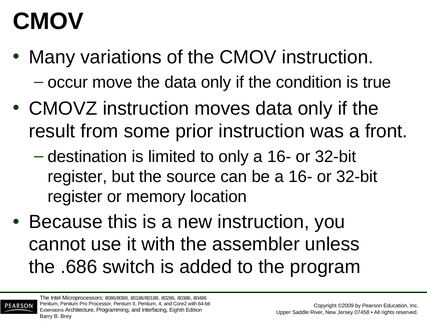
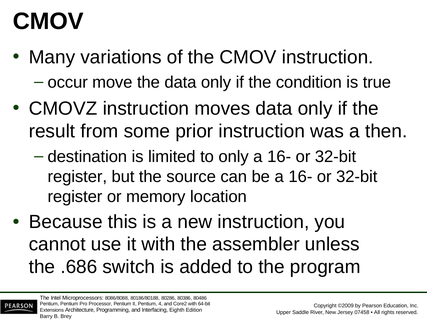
front: front -> then
